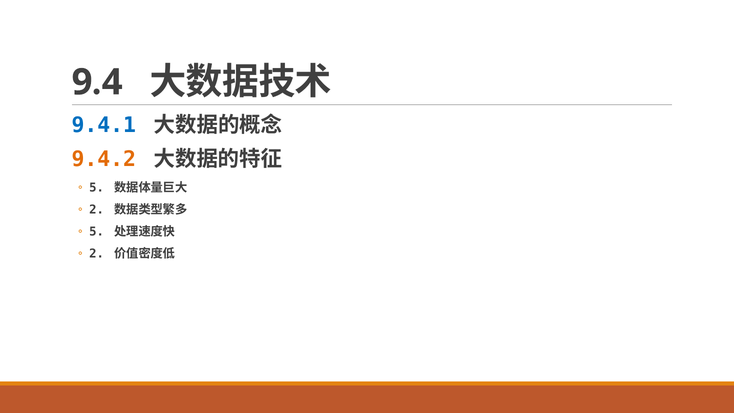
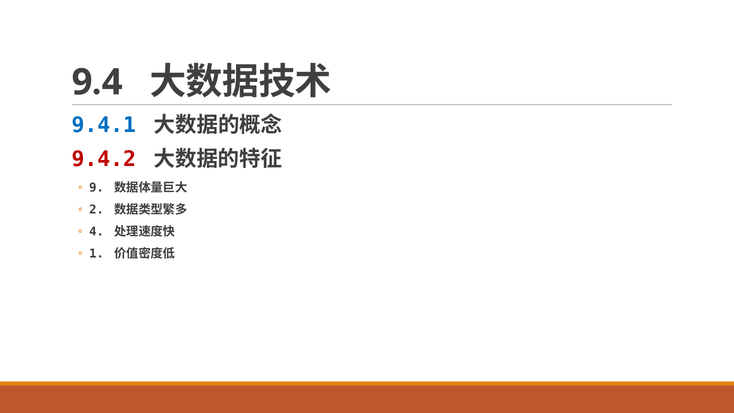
9.4.2 colour: orange -> red
5 at (97, 188): 5 -> 9
5 at (97, 232): 5 -> 4
2 at (97, 254): 2 -> 1
